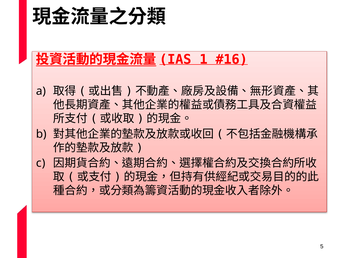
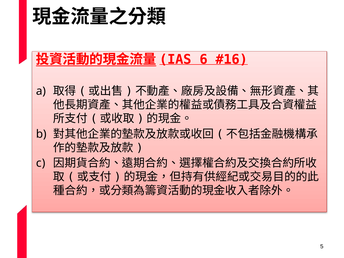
1: 1 -> 6
